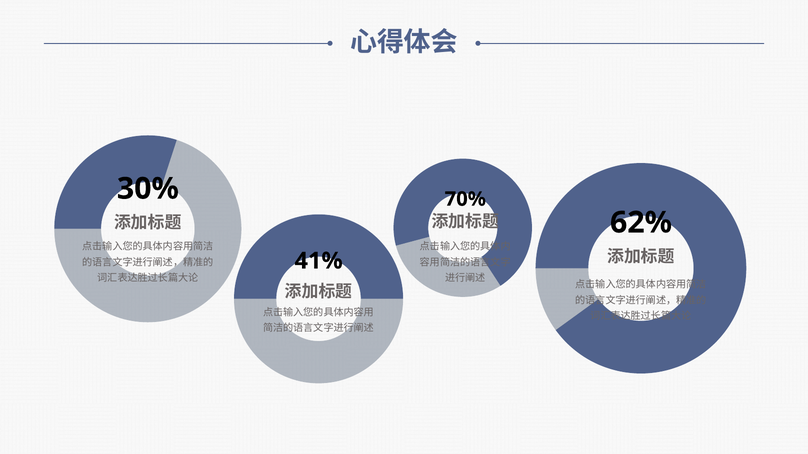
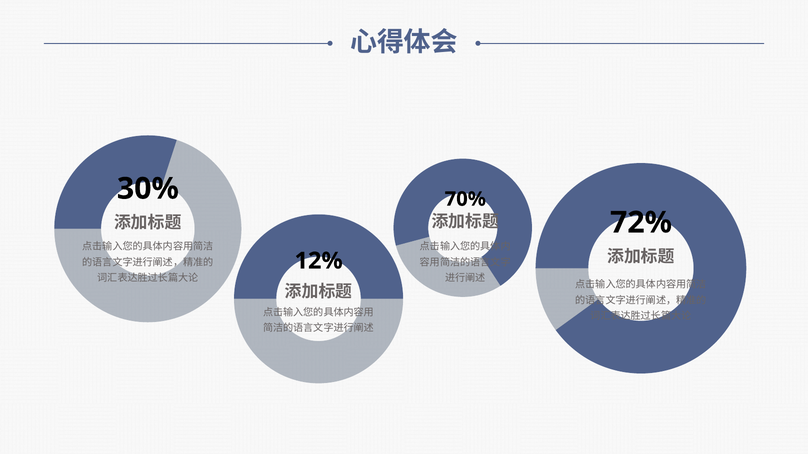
62%: 62% -> 72%
41%: 41% -> 12%
